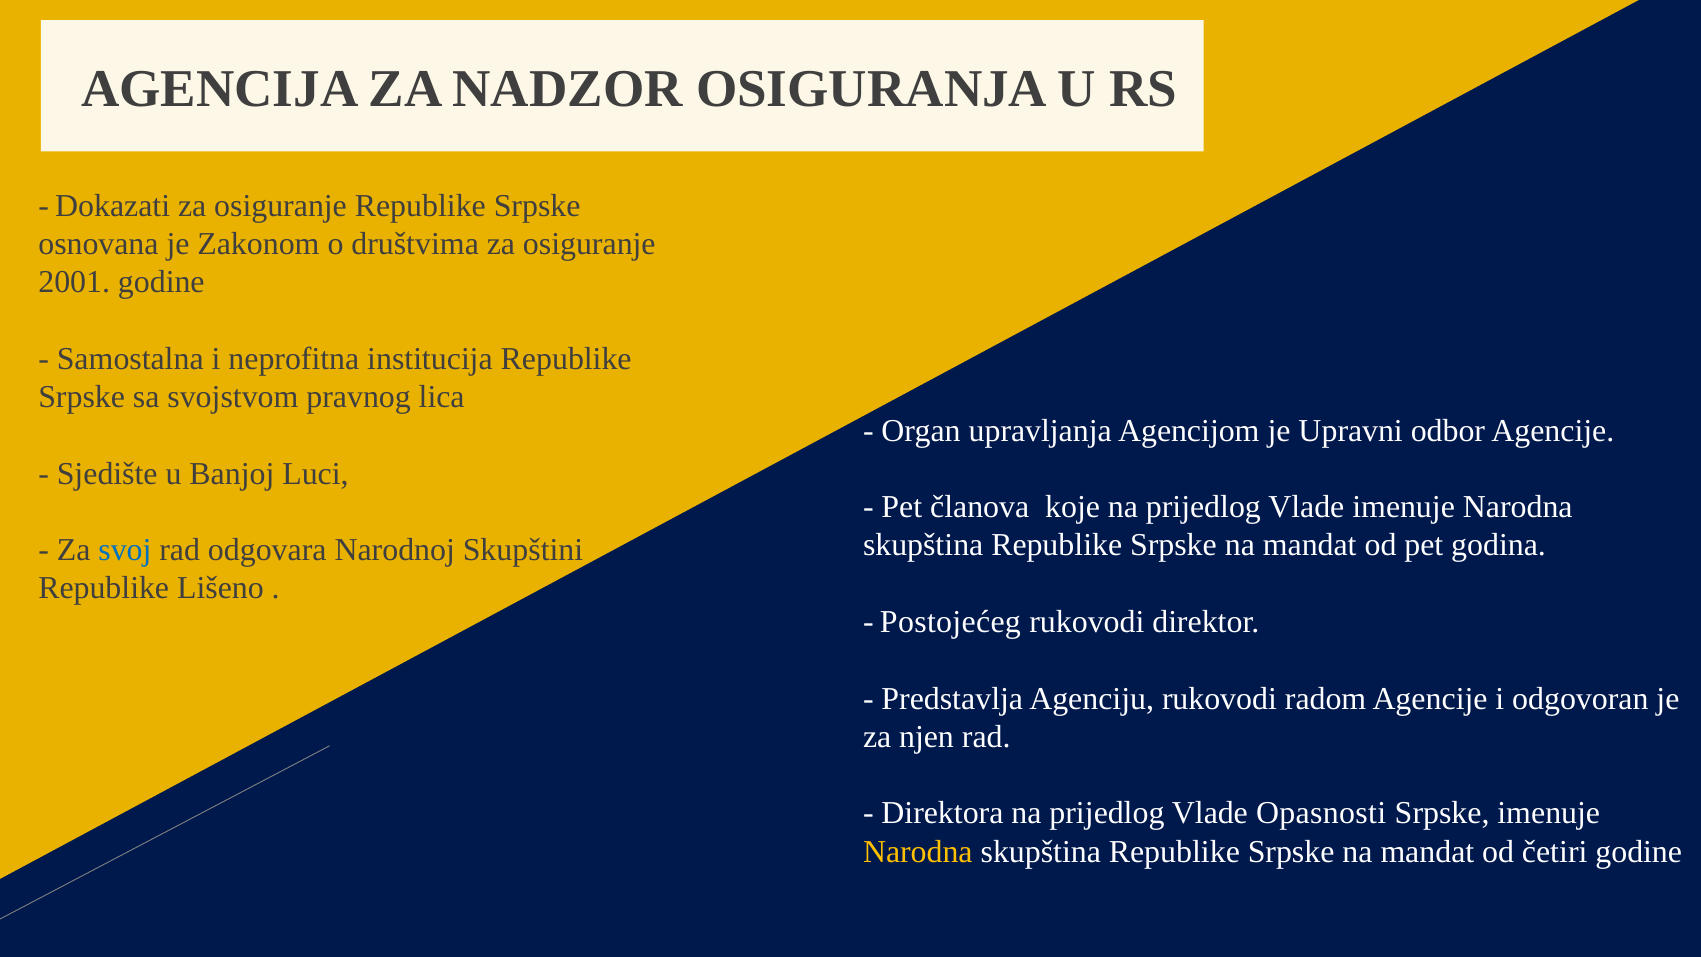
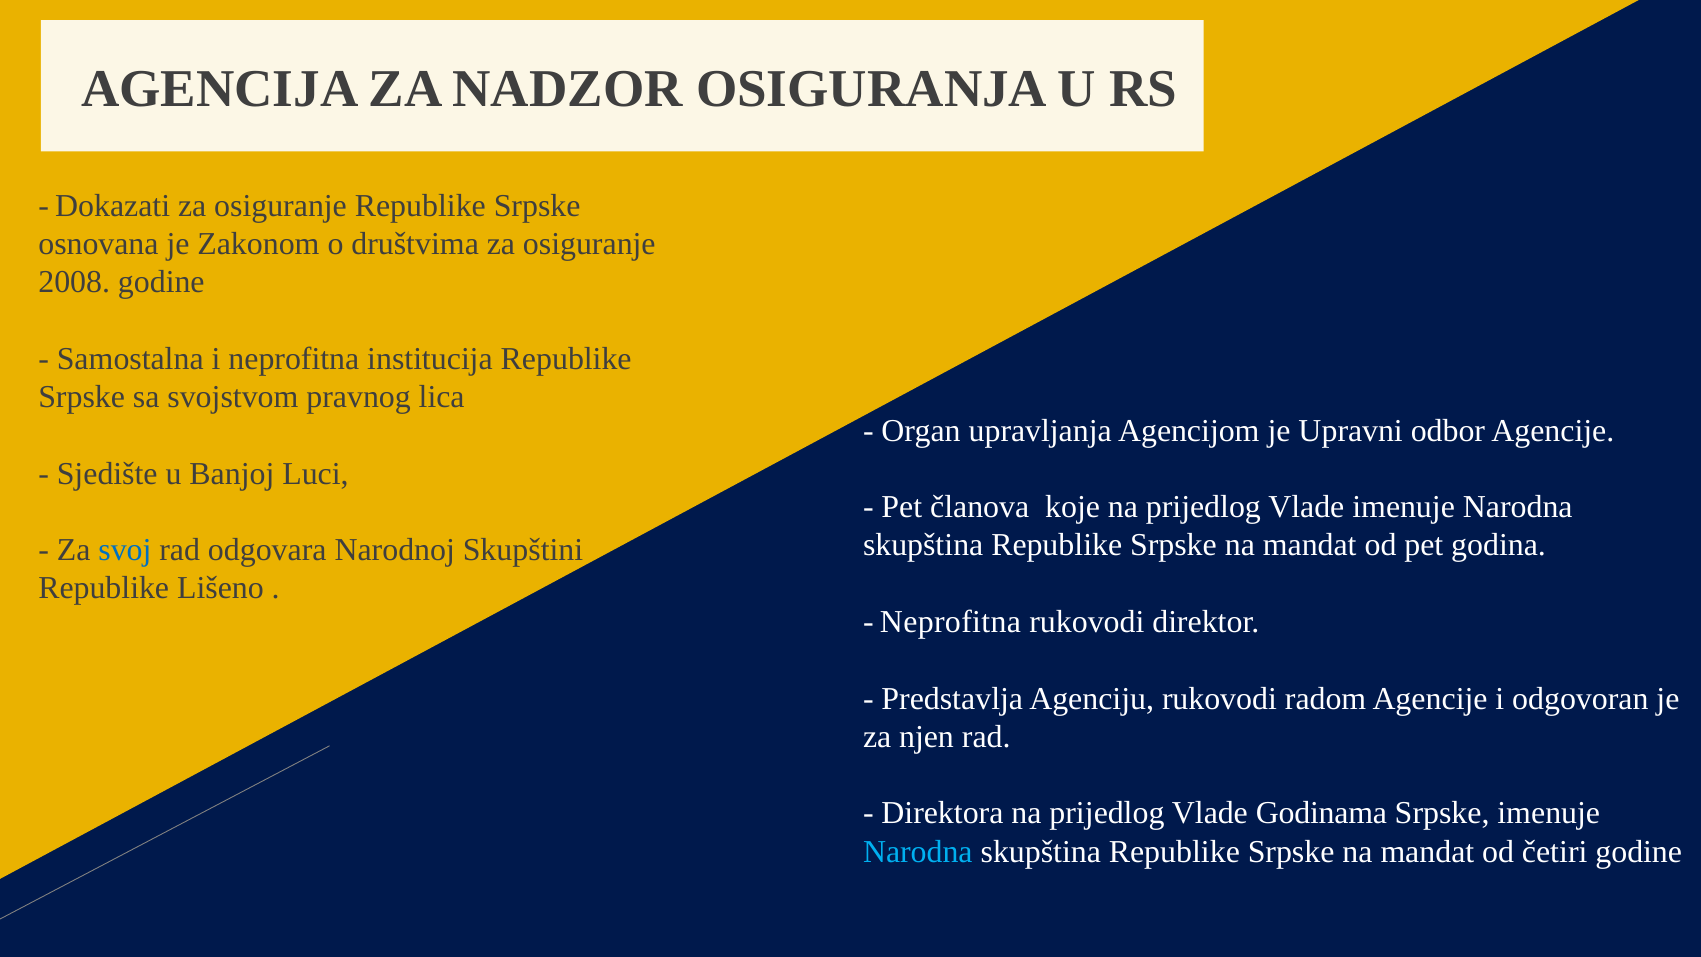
2001: 2001 -> 2008
Postojećeg at (950, 622): Postojećeg -> Neprofitna
Opasnosti: Opasnosti -> Godinama
Narodna at (918, 851) colour: yellow -> light blue
